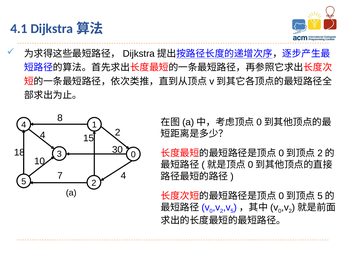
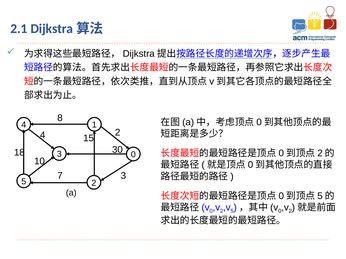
4.1: 4.1 -> 2.1
7 4: 4 -> 3
